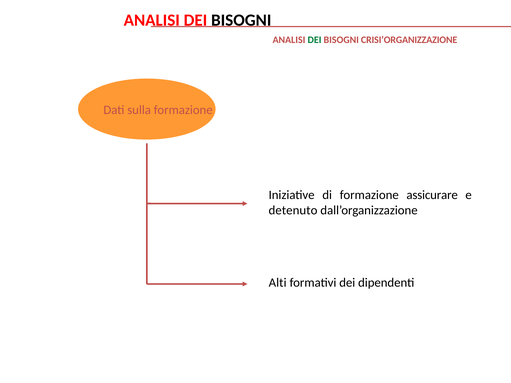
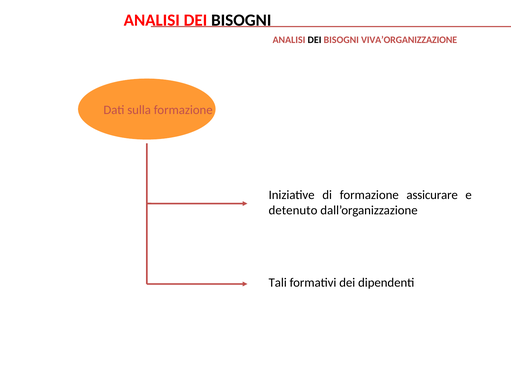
DEI at (315, 40) colour: green -> black
CRISI’ORGANIZZAZIONE: CRISI’ORGANIZZAZIONE -> VIVA’ORGANIZZAZIONE
Alti: Alti -> Tali
